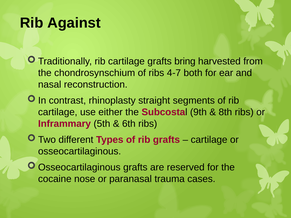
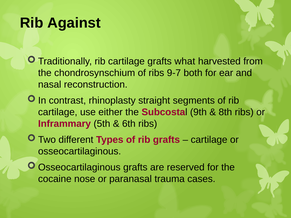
bring: bring -> what
4-7: 4-7 -> 9-7
